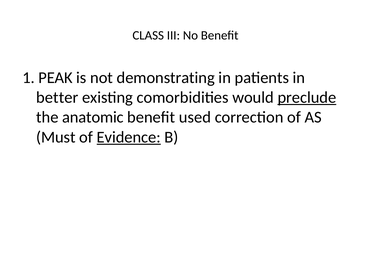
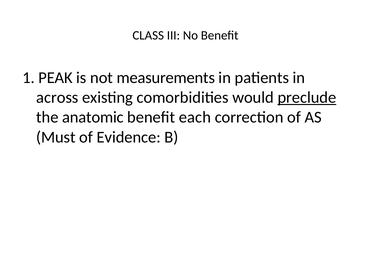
demonstrating: demonstrating -> measurements
better: better -> across
used: used -> each
Evidence underline: present -> none
